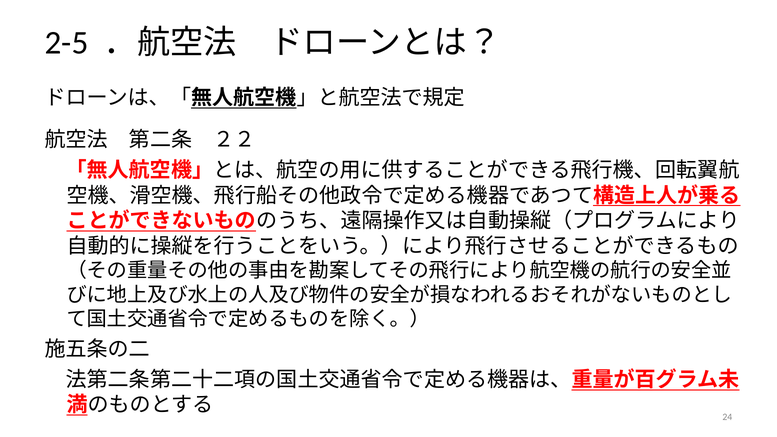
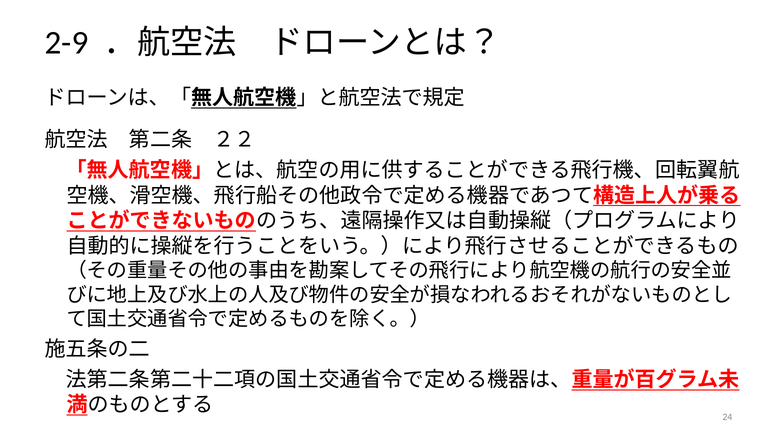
2-5: 2-5 -> 2-9
